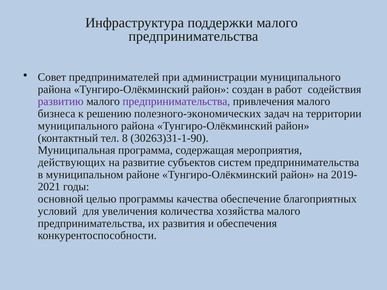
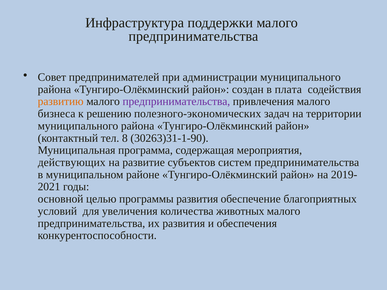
работ: работ -> плата
развитию colour: purple -> orange
программы качества: качества -> развития
хозяйства: хозяйства -> животных
